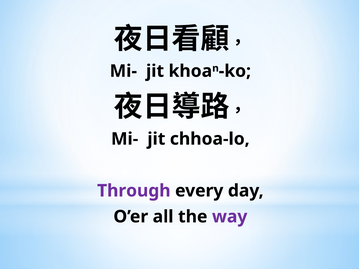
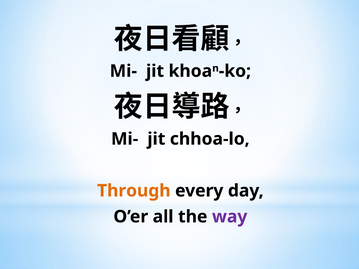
Through colour: purple -> orange
